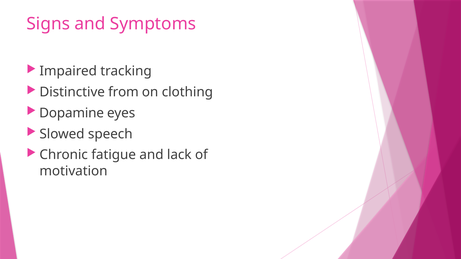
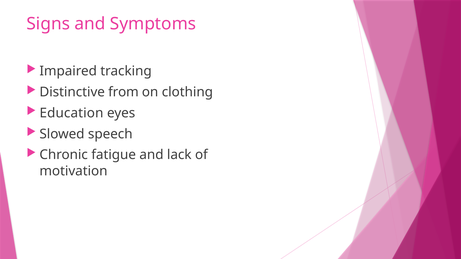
Dopamine: Dopamine -> Education
